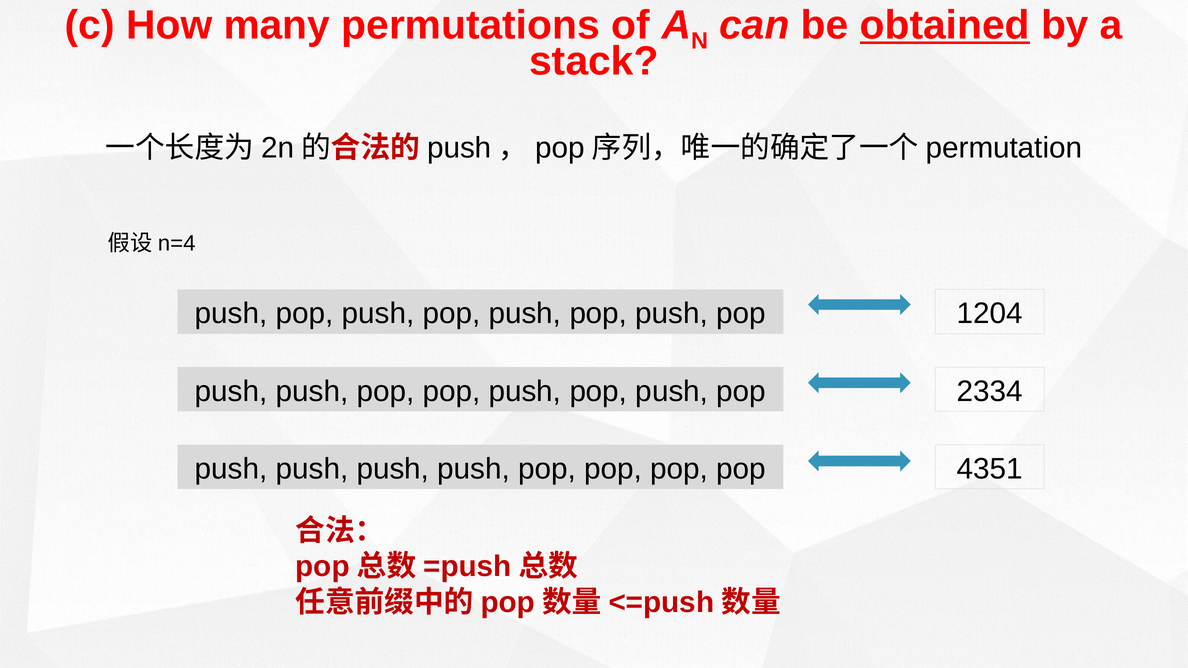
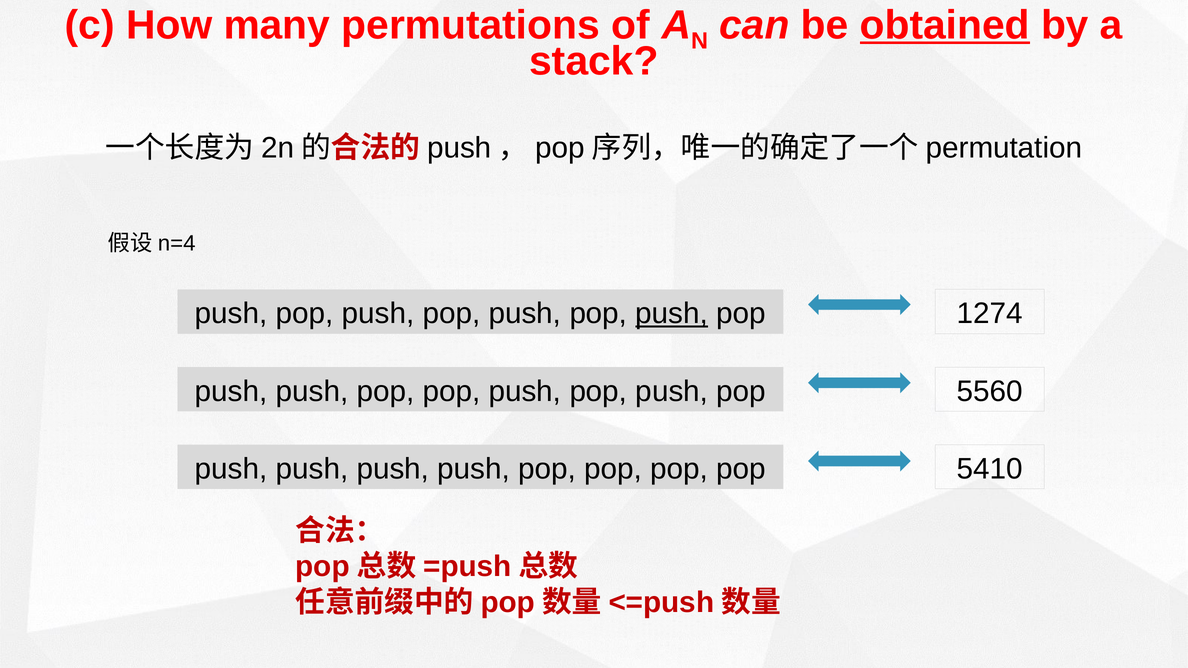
push at (672, 314) underline: none -> present
1204: 1204 -> 1274
2334: 2334 -> 5560
4351: 4351 -> 5410
